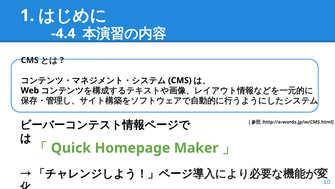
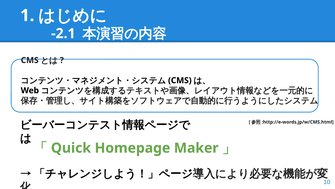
-4.4: -4.4 -> -2.1
